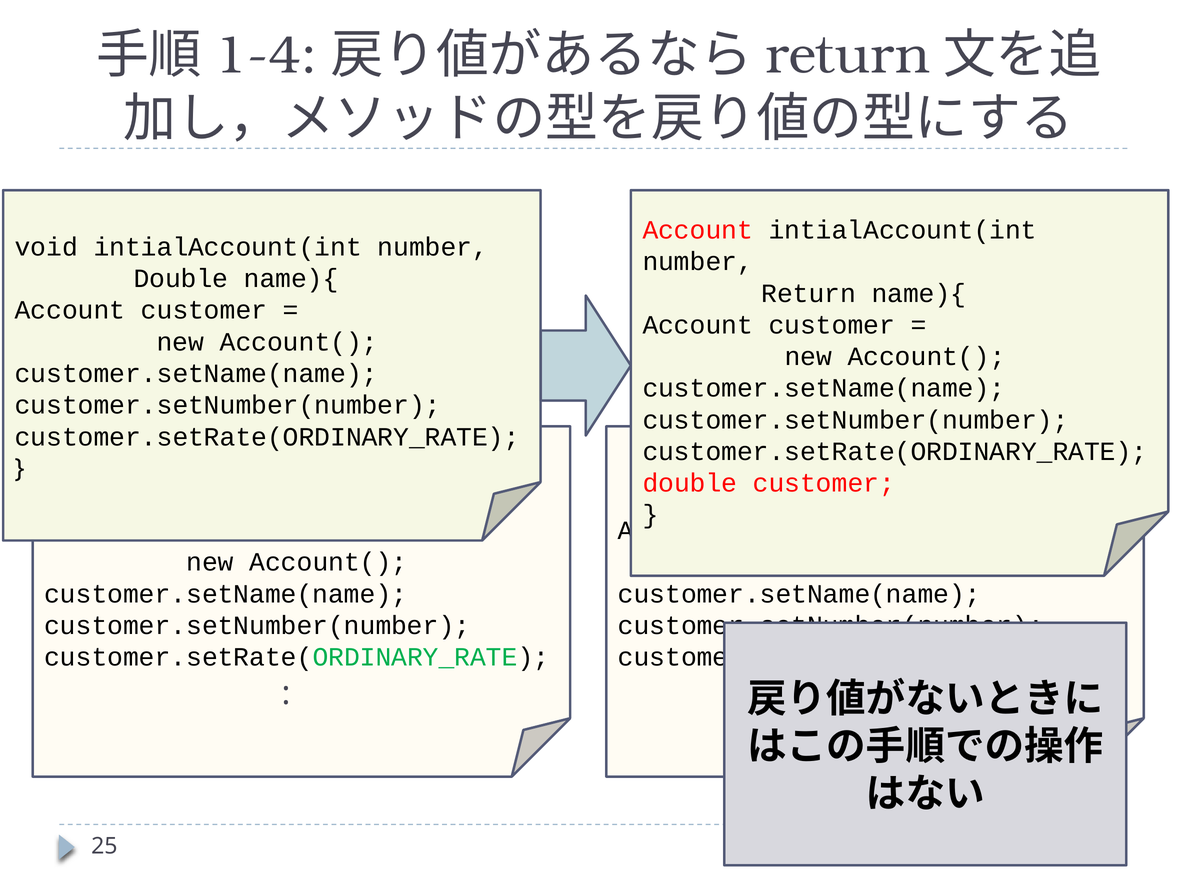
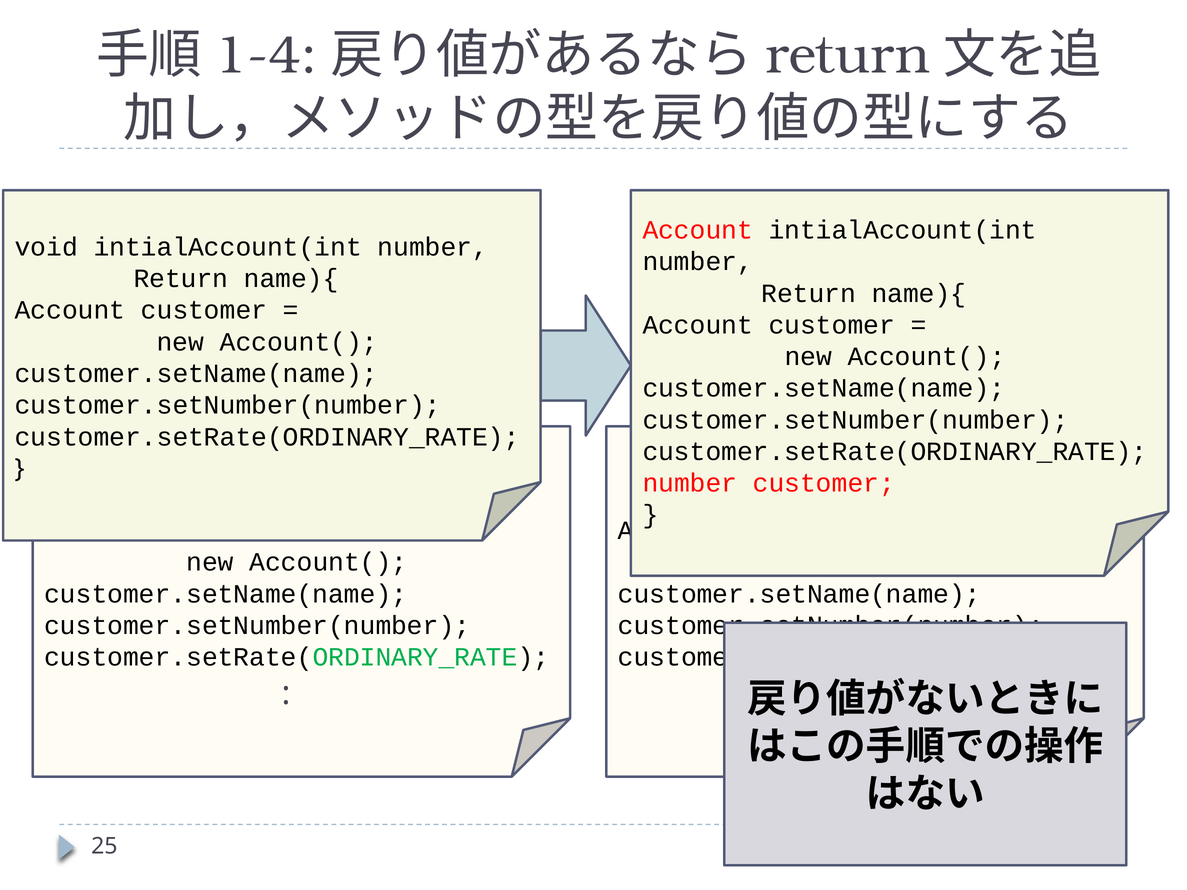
Double at (181, 279): Double -> Return
double at (690, 483): double -> number
